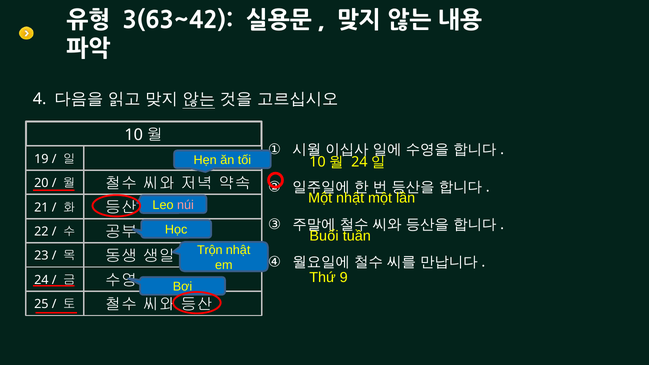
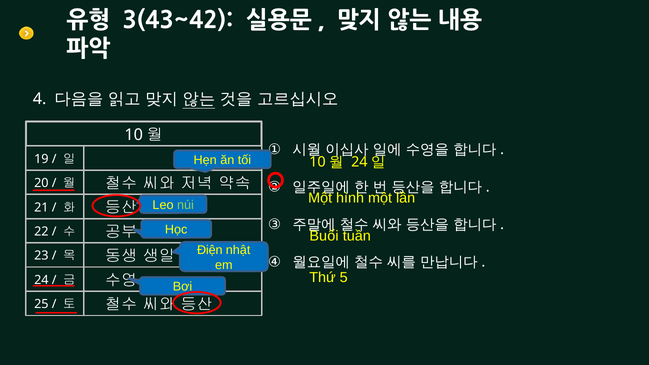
3(63~42: 3(63~42 -> 3(43~42
Một nhật: nhật -> hình
núi colour: pink -> light green
Trộn: Trộn -> Điện
9: 9 -> 5
